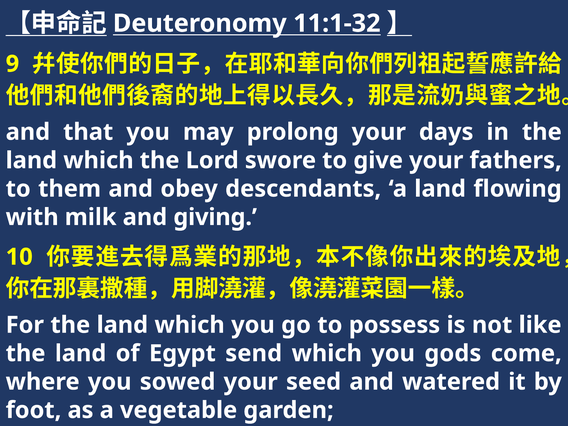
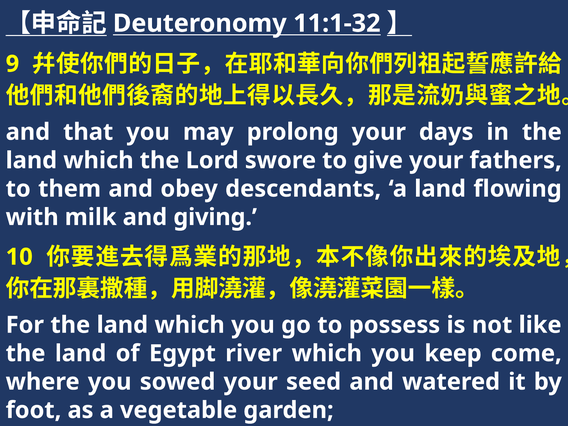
send: send -> river
gods: gods -> keep
